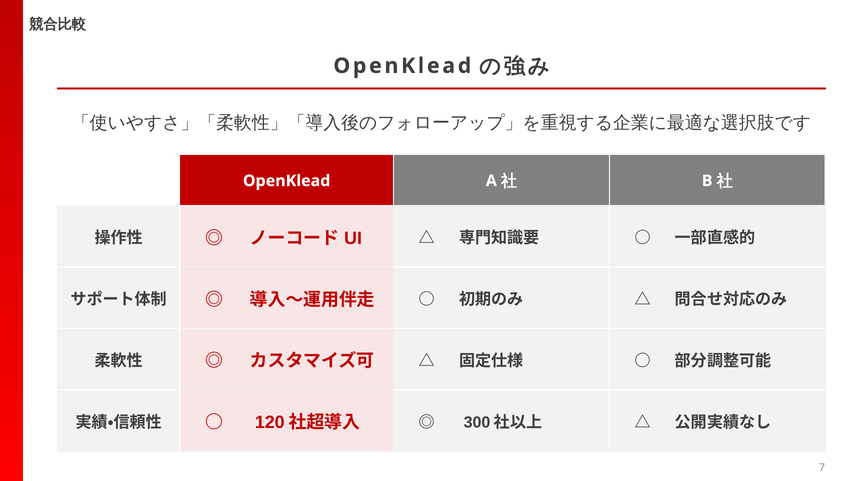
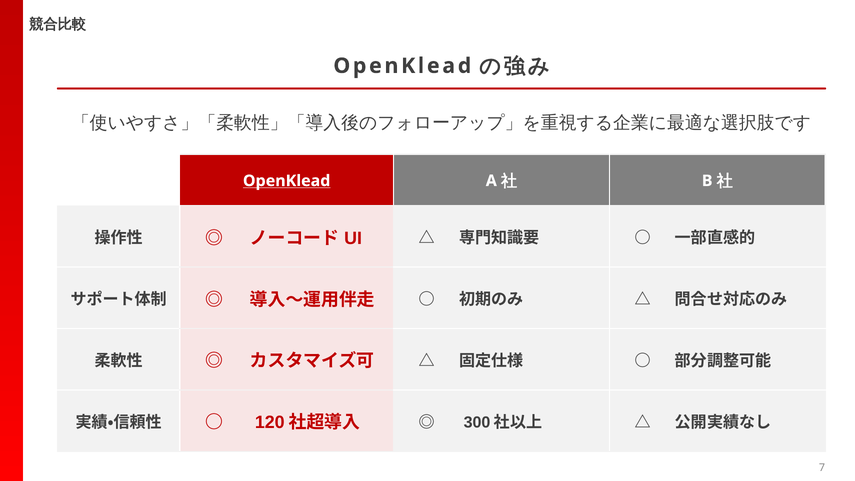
OpenKlead at (287, 181) underline: none -> present
